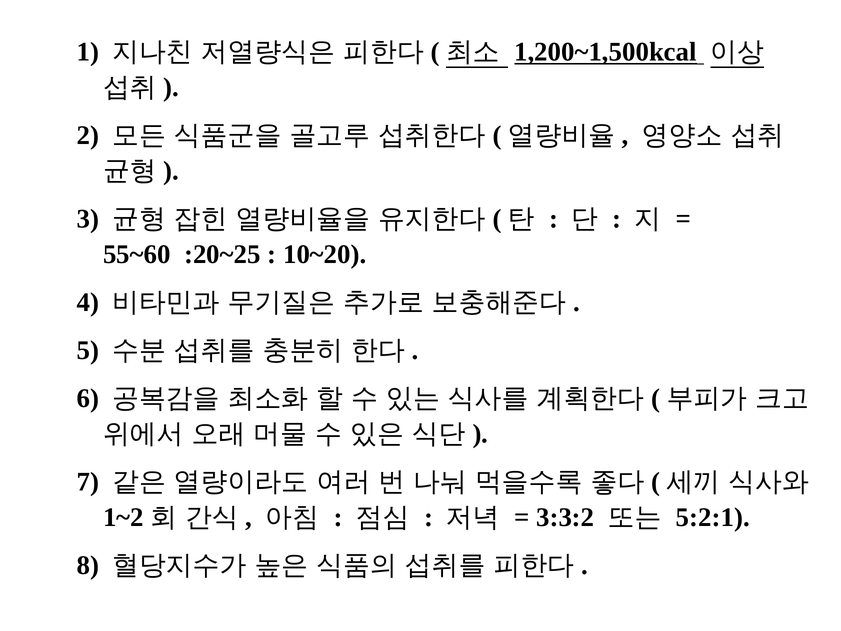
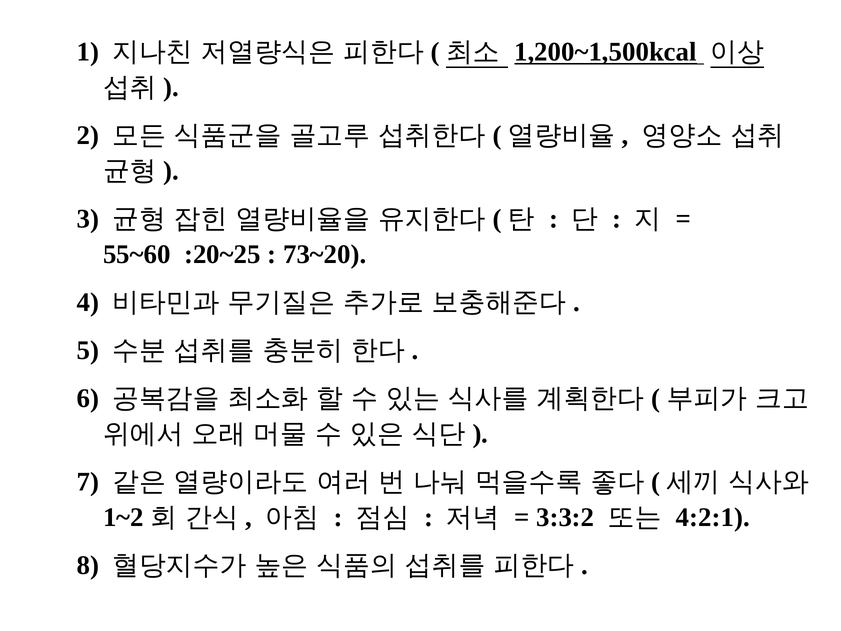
10~20: 10~20 -> 73~20
5:2:1: 5:2:1 -> 4:2:1
